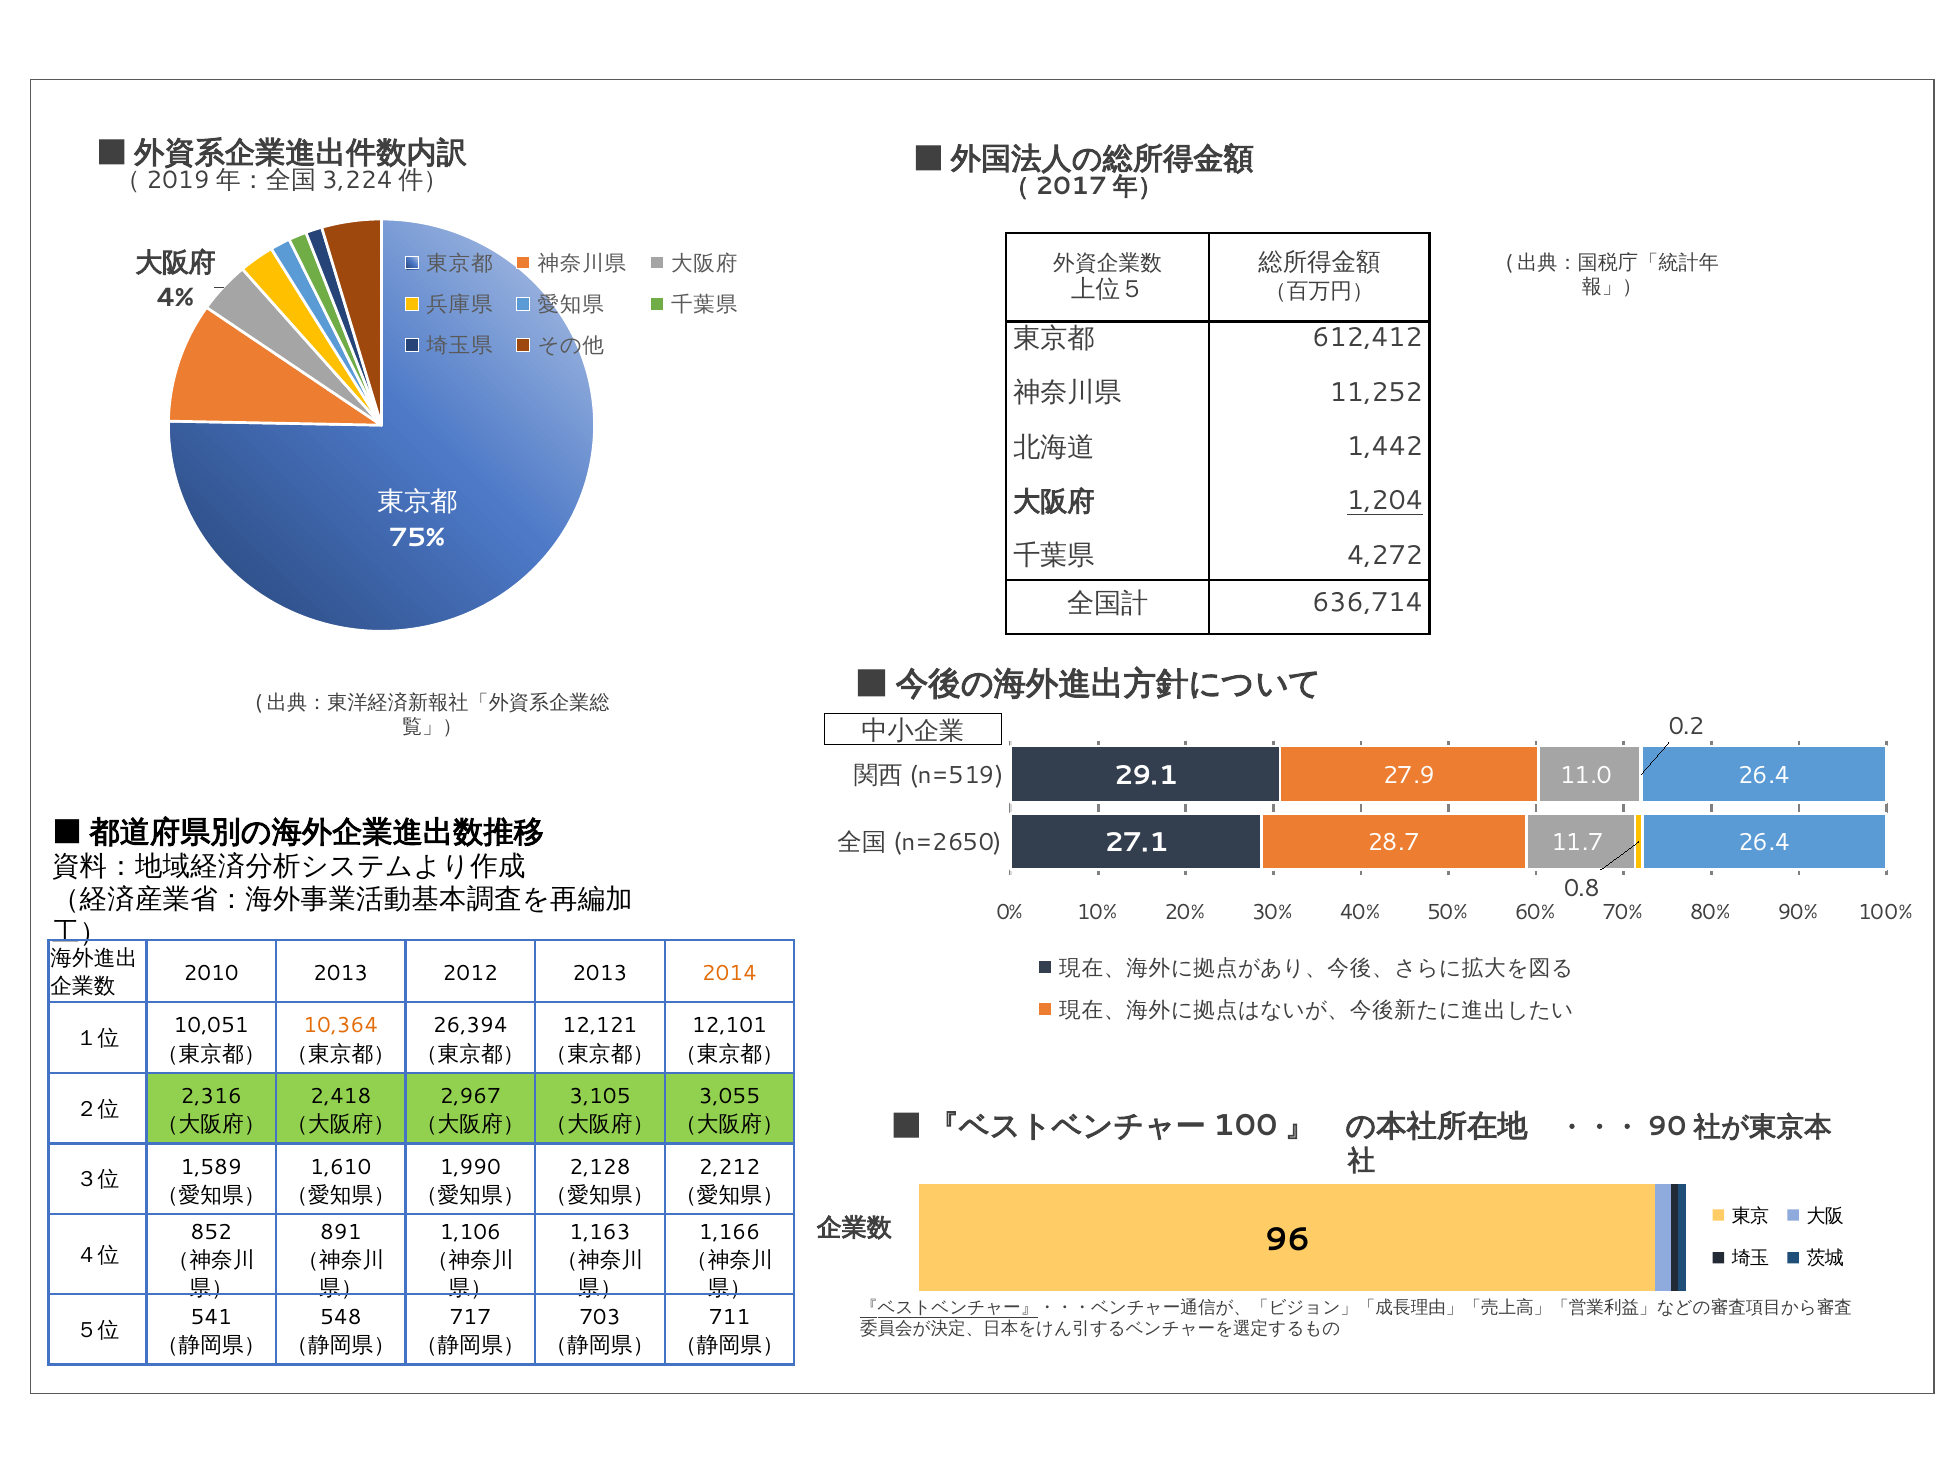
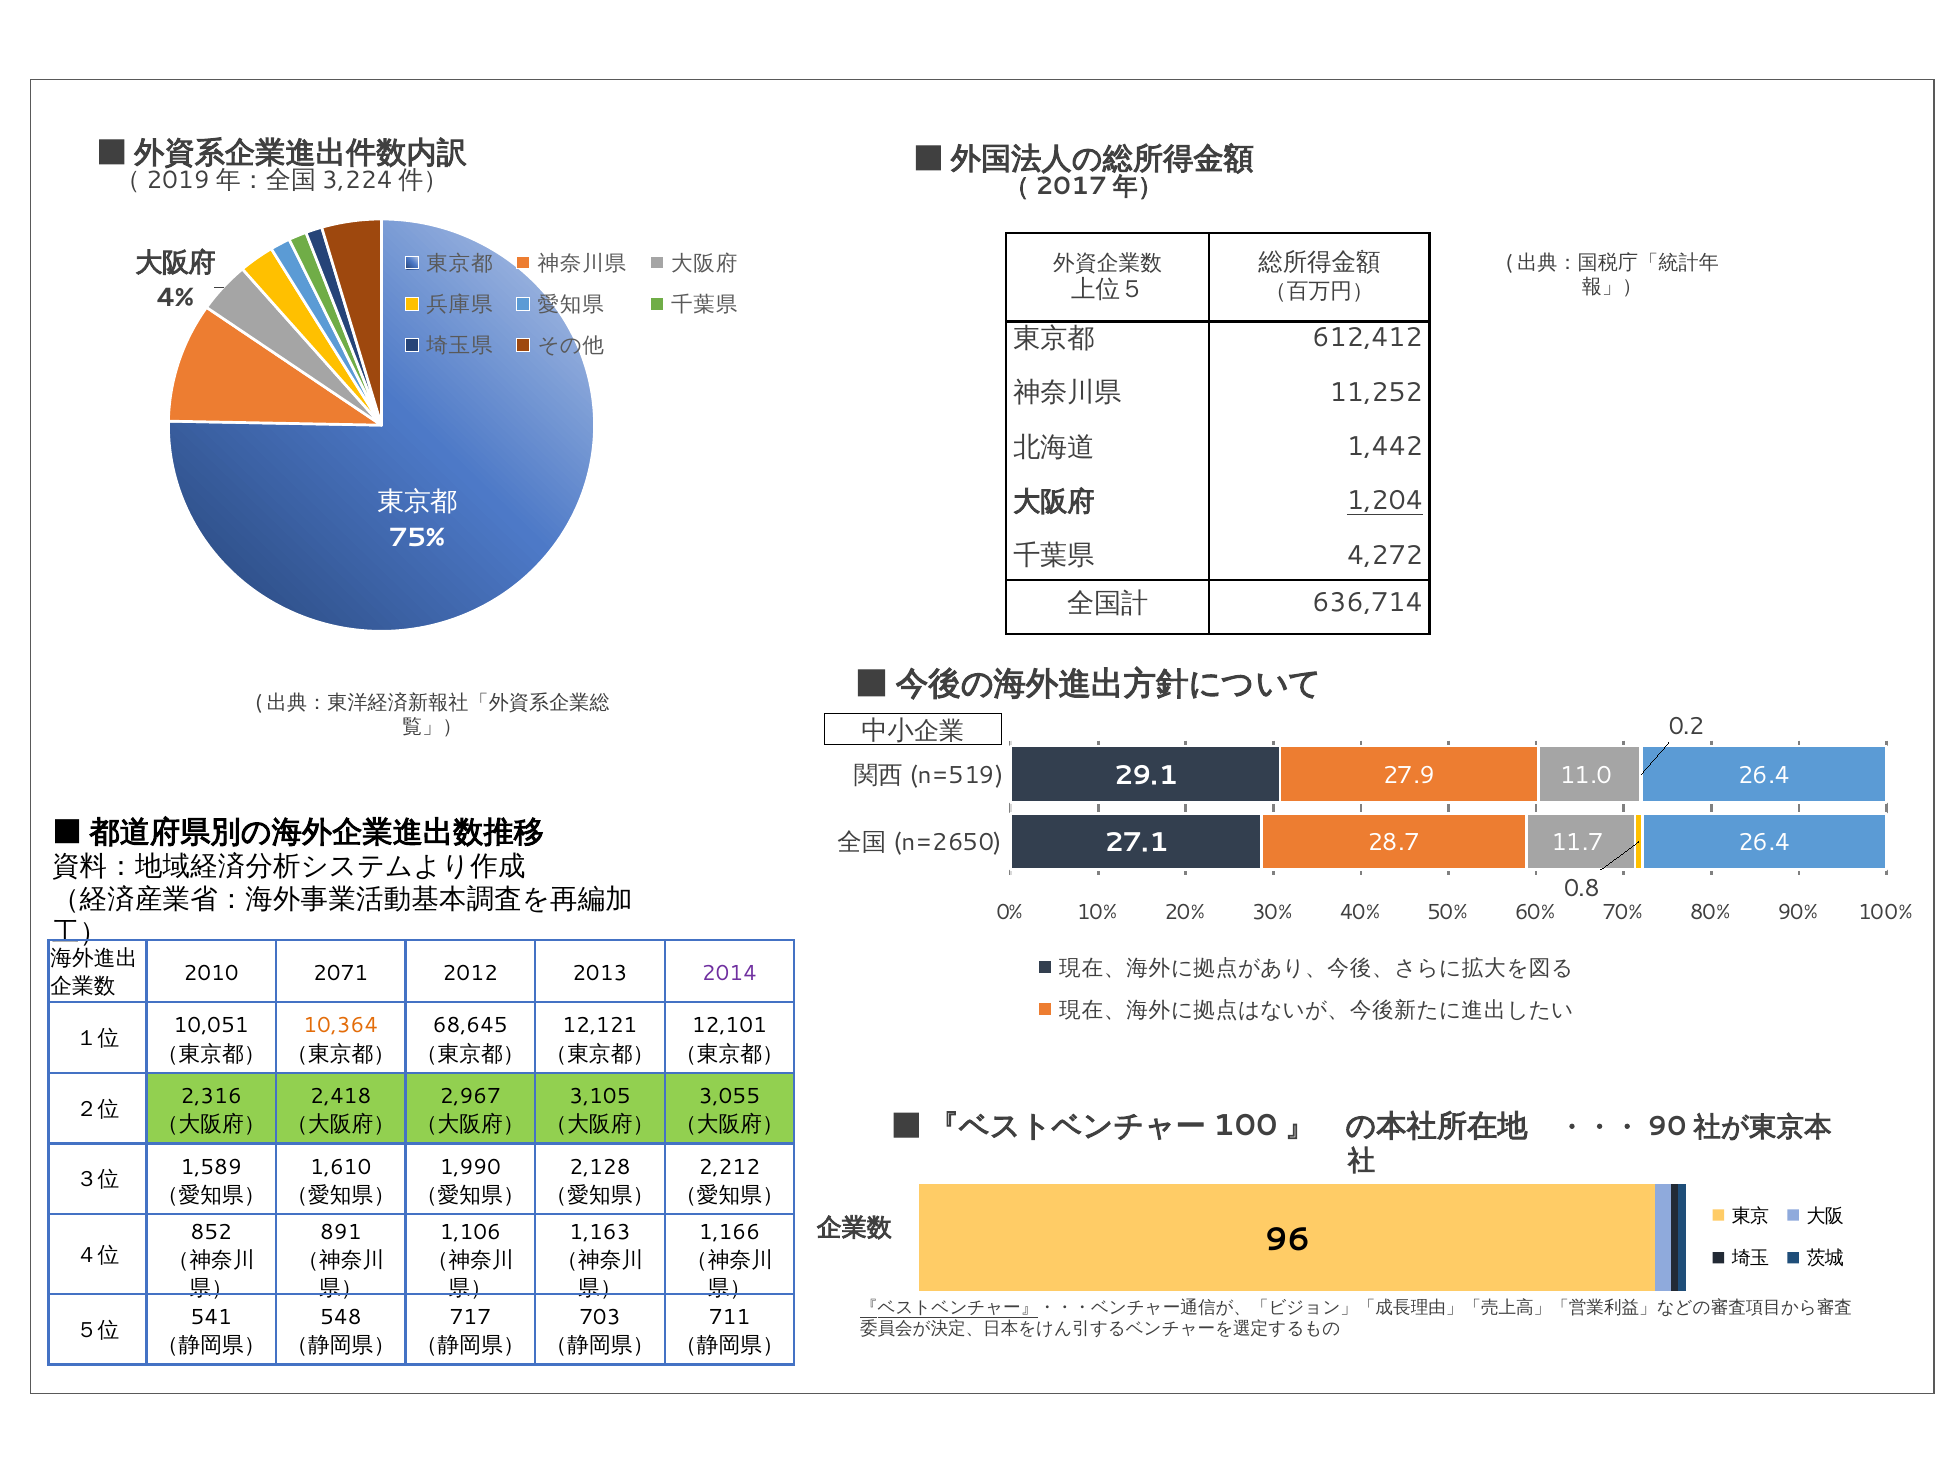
2010 2013: 2013 -> 2071
2014 colour: orange -> purple
26,394: 26,394 -> 68,645
